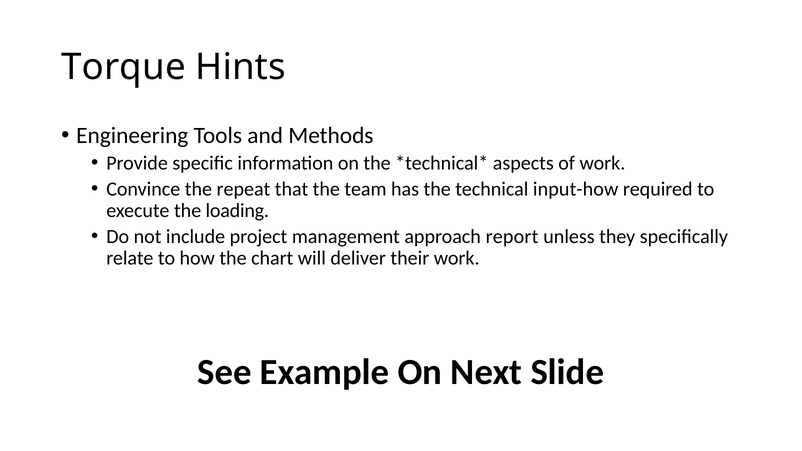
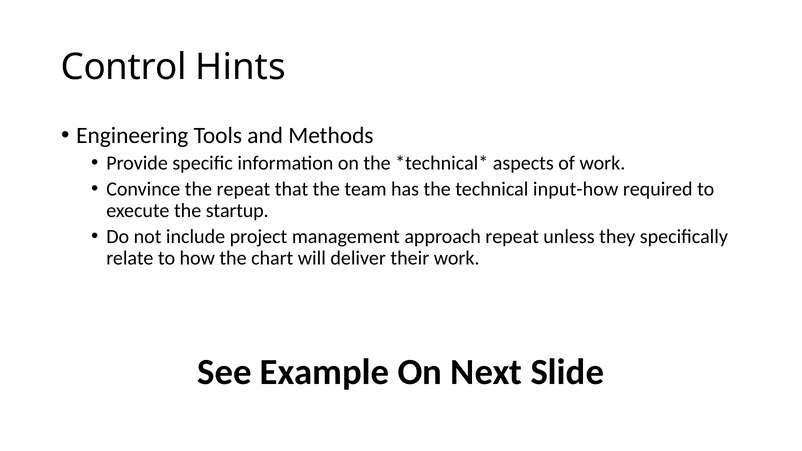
Torque: Torque -> Control
loading: loading -> startup
approach report: report -> repeat
